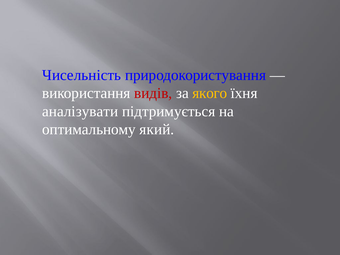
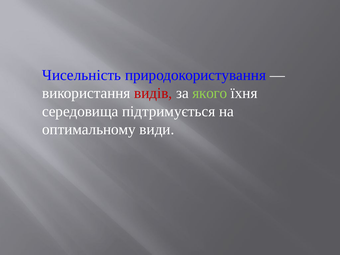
якого colour: yellow -> light green
аналізувати: аналізувати -> середовища
який: який -> види
